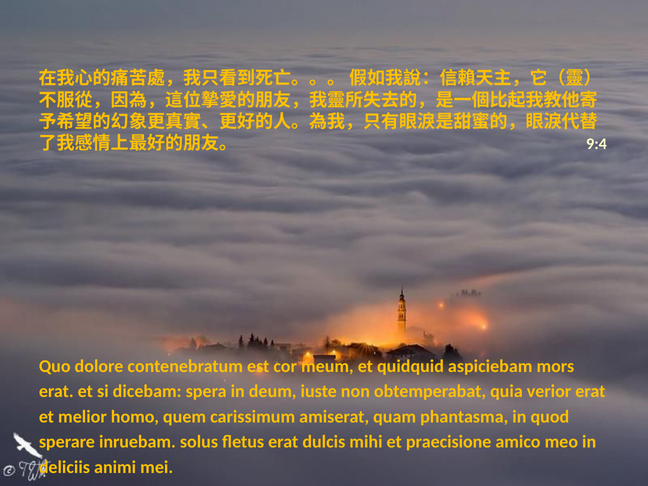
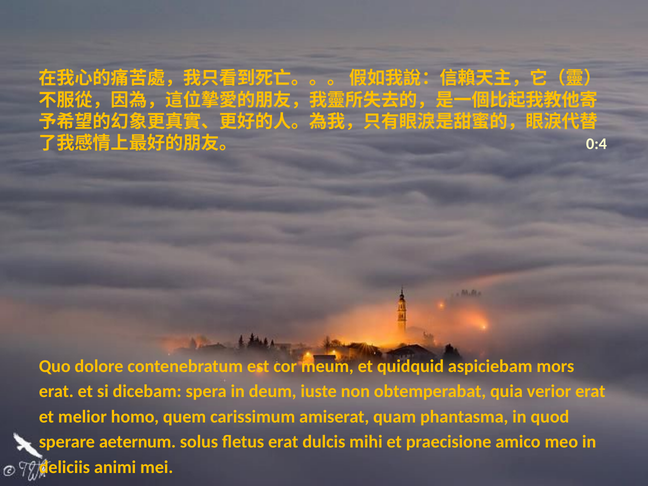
9:4: 9:4 -> 0:4
inruebam: inruebam -> aeternum
